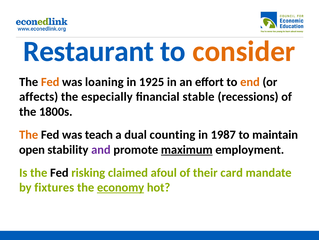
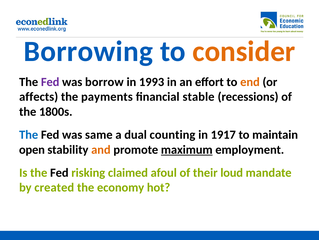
Restaurant: Restaurant -> Borrowing
Fed at (50, 82) colour: orange -> purple
loaning: loaning -> borrow
1925: 1925 -> 1993
especially: especially -> payments
The at (29, 134) colour: orange -> blue
teach: teach -> same
1987: 1987 -> 1917
and colour: purple -> orange
card: card -> loud
fixtures: fixtures -> created
economy underline: present -> none
